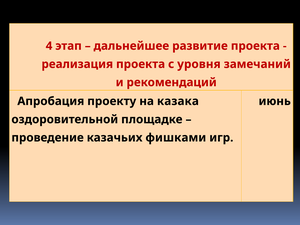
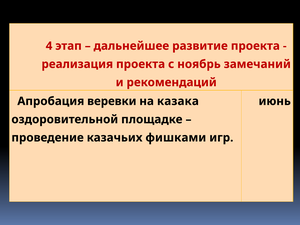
уровня: уровня -> ноябрь
проекту: проекту -> веревки
